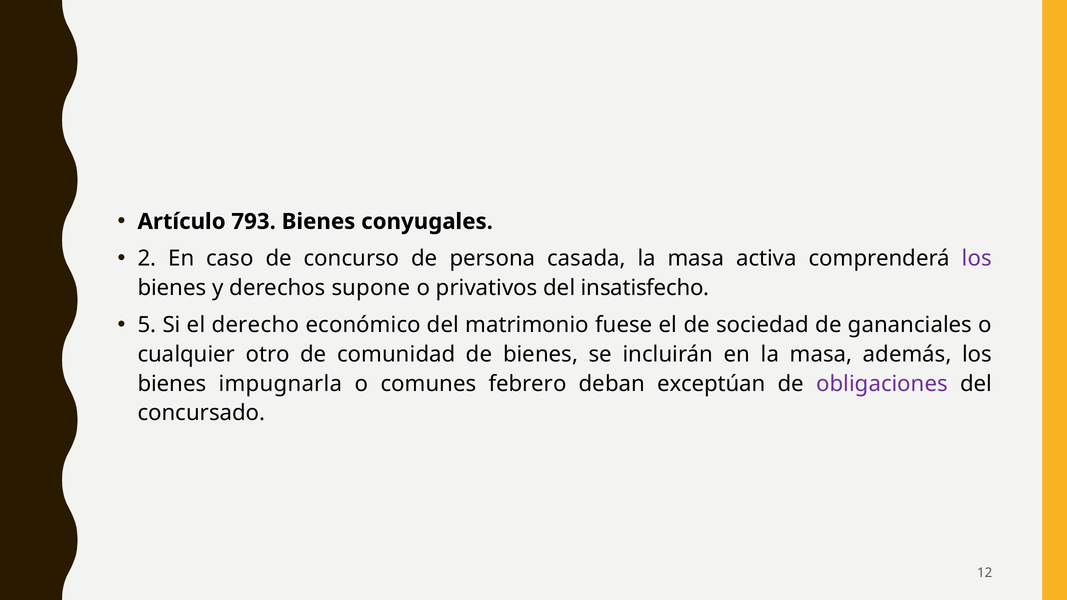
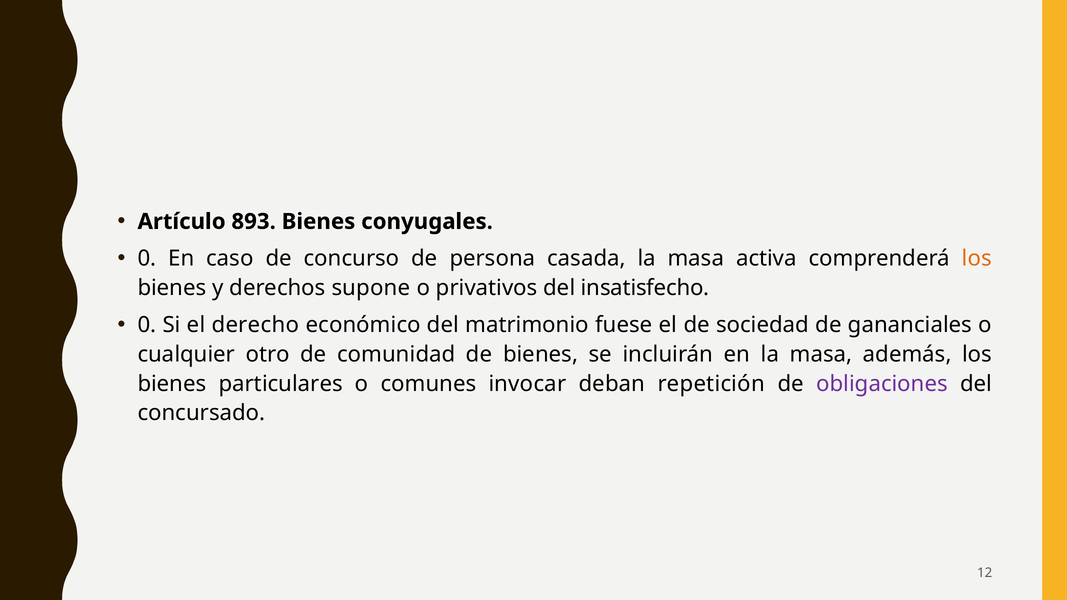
793: 793 -> 893
2 at (147, 259): 2 -> 0
los at (977, 259) colour: purple -> orange
5 at (147, 325): 5 -> 0
impugnarla: impugnarla -> particulares
febrero: febrero -> invocar
exceptúan: exceptúan -> repetición
